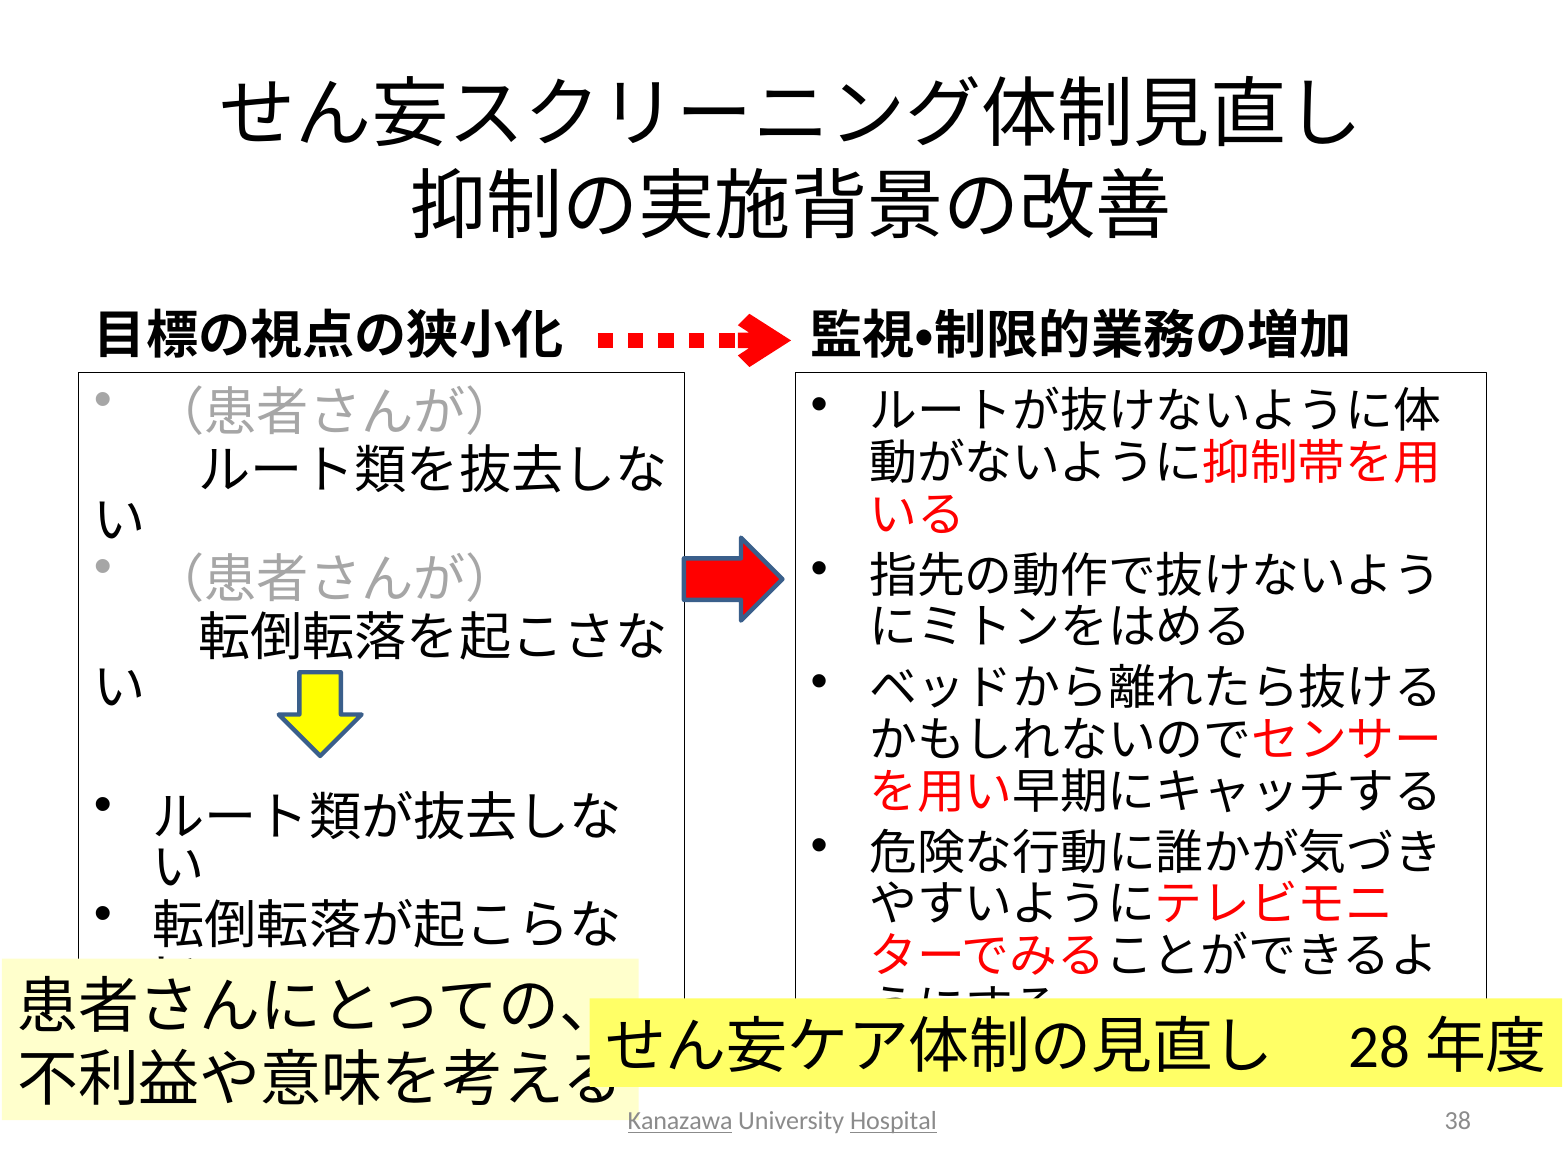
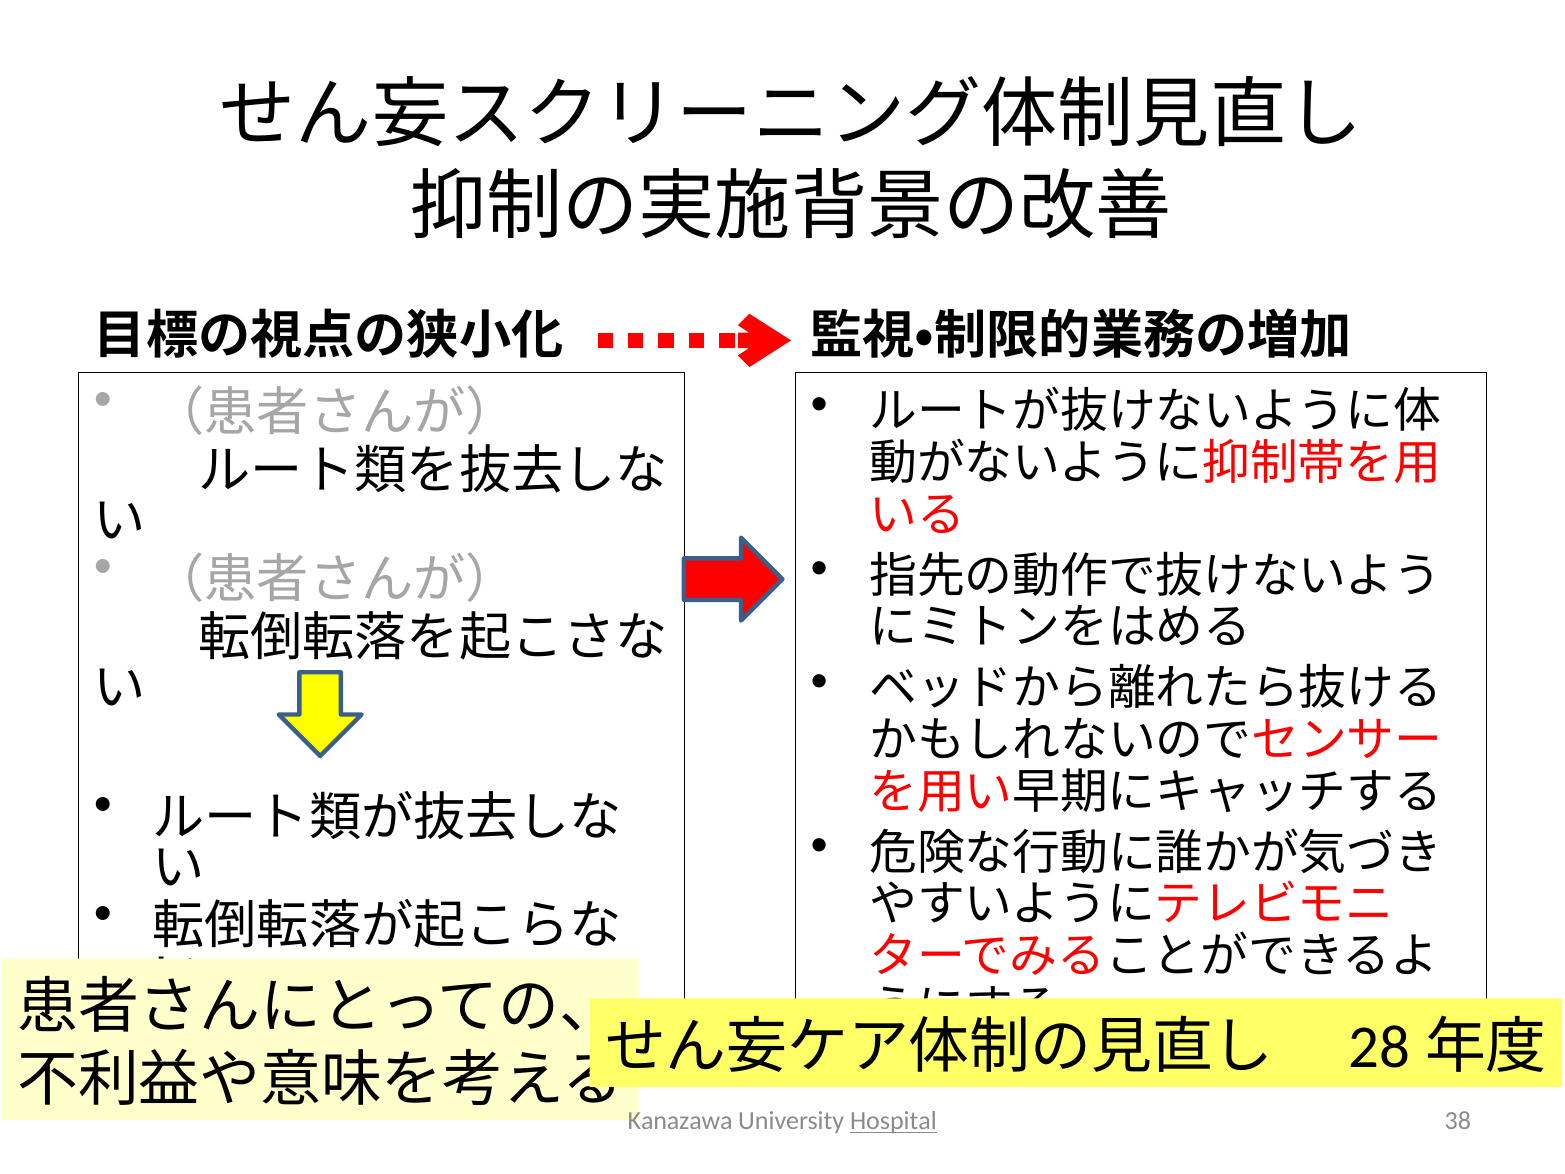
Kanazawa underline: present -> none
